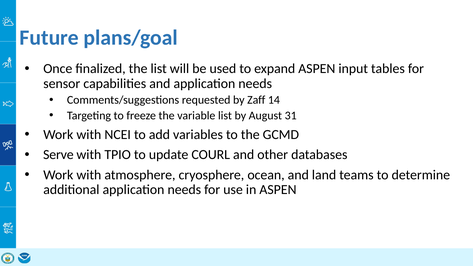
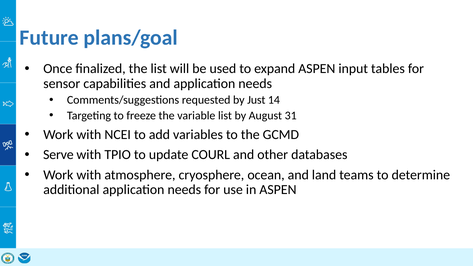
Zaff: Zaff -> Just
